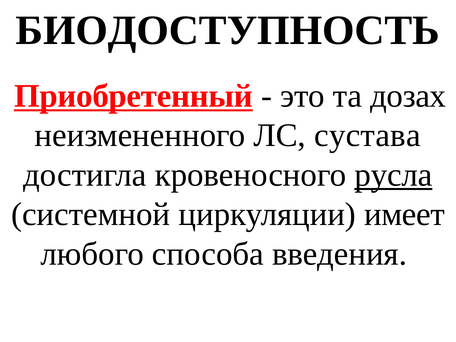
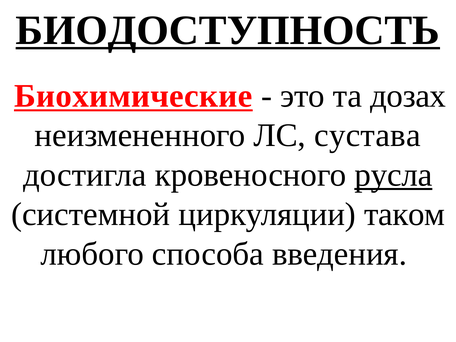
БИОДОСТУПНОСТЬ underline: none -> present
Приобретенный: Приобретенный -> Биохимические
имеет: имеет -> таком
